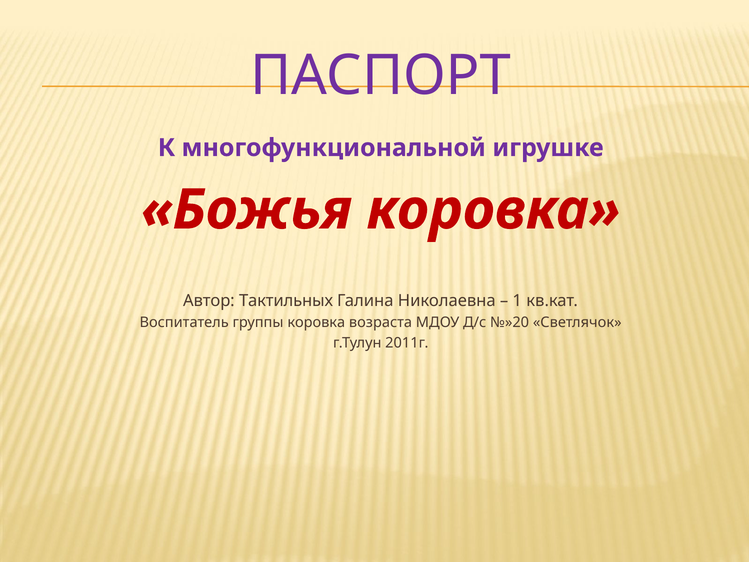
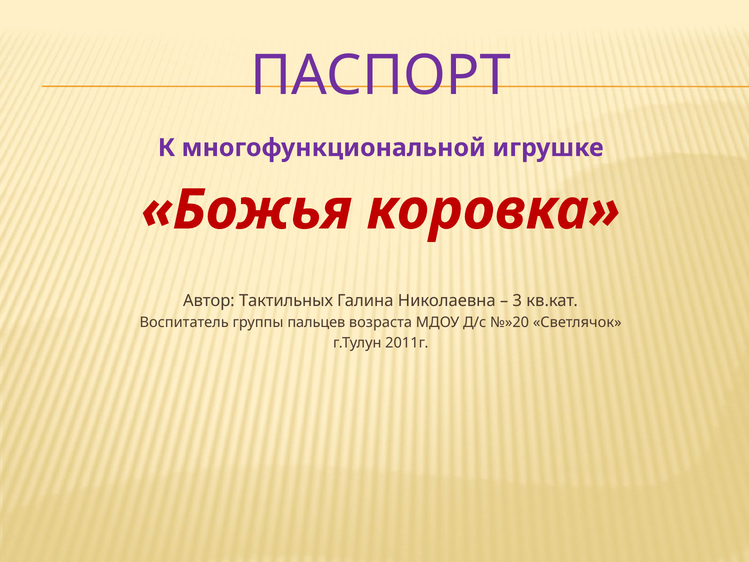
1: 1 -> 3
группы коровка: коровка -> пальцев
